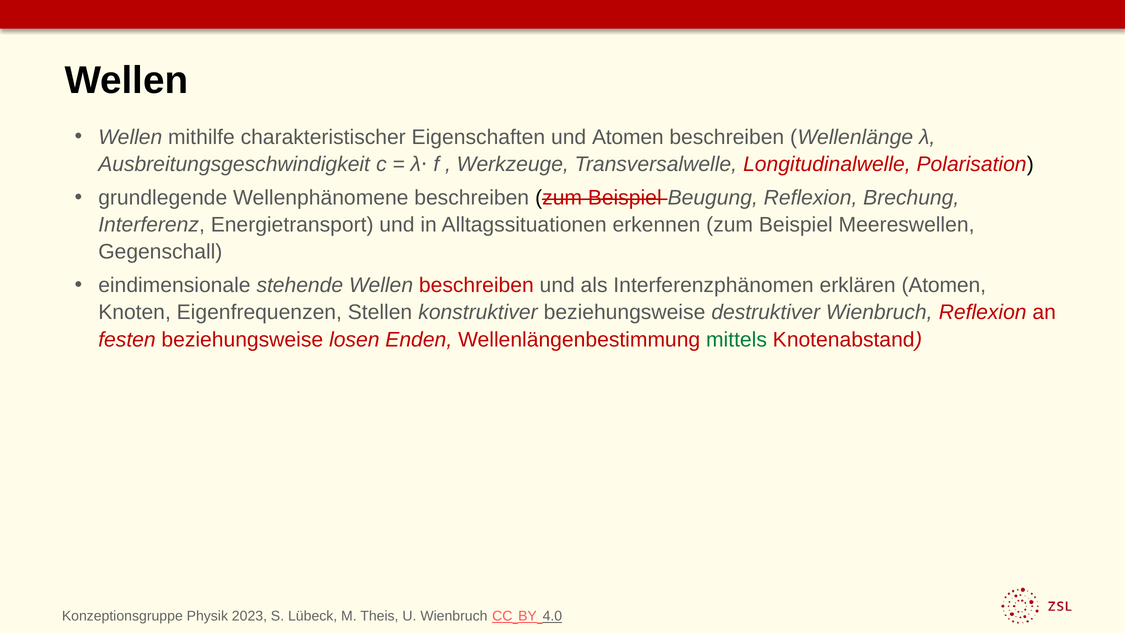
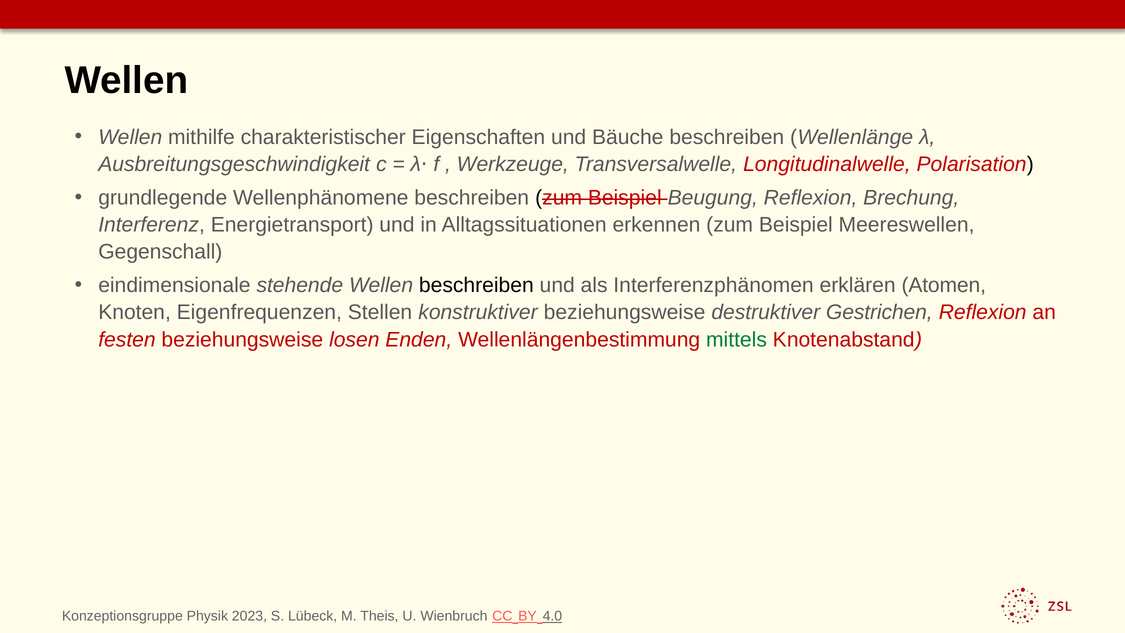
und Atomen: Atomen -> Bäuche
beschreiben at (476, 285) colour: red -> black
destruktiver Wienbruch: Wienbruch -> Gestrichen
